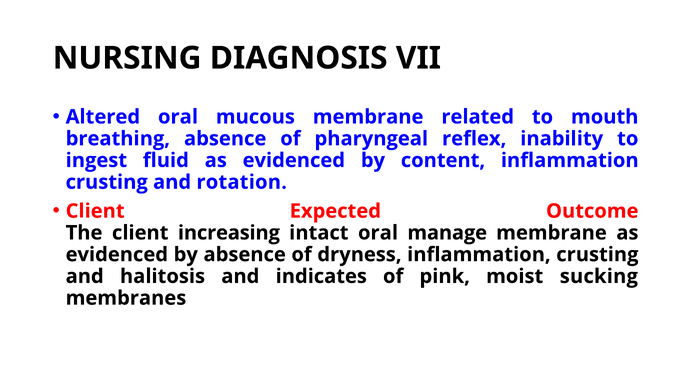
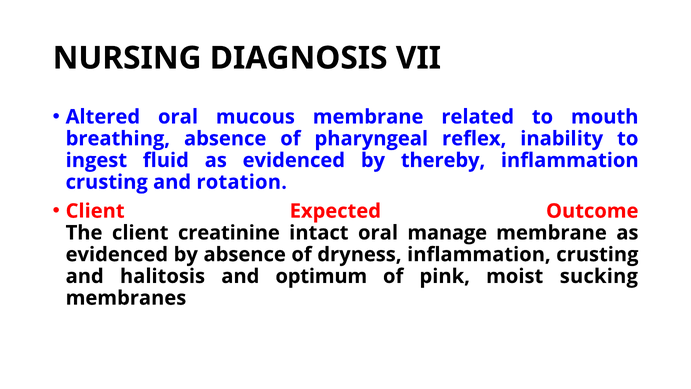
content: content -> thereby
increasing: increasing -> creatinine
indicates: indicates -> optimum
